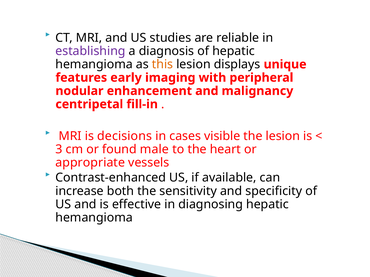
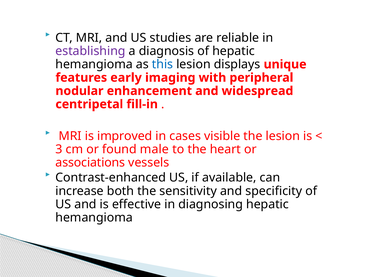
this colour: orange -> blue
malignancy: malignancy -> widespread
decisions: decisions -> improved
appropriate: appropriate -> associations
